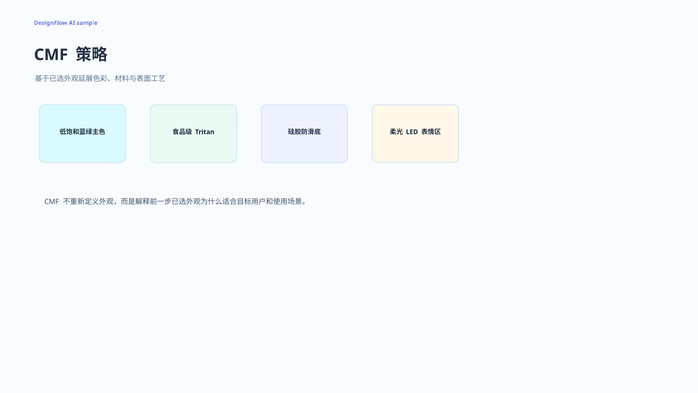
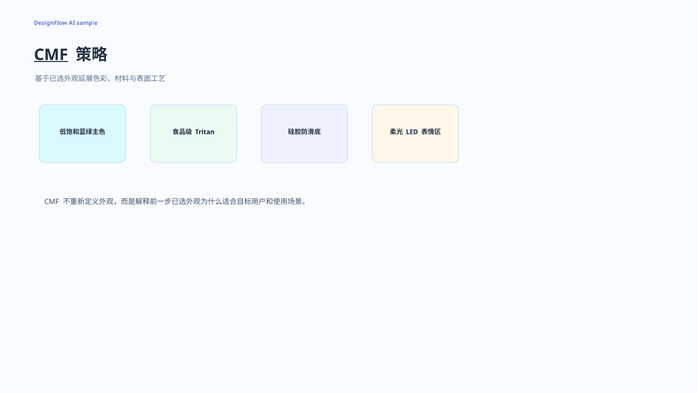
CMF at (51, 55) underline: none -> present
